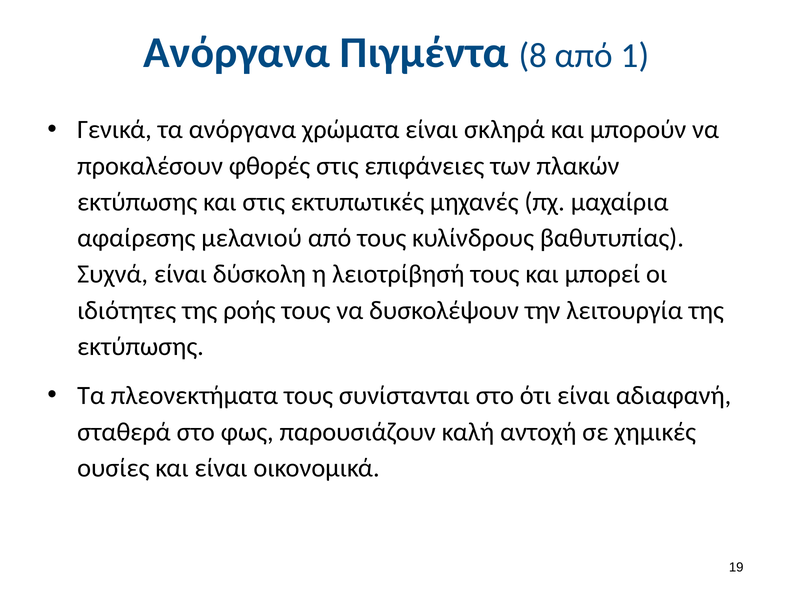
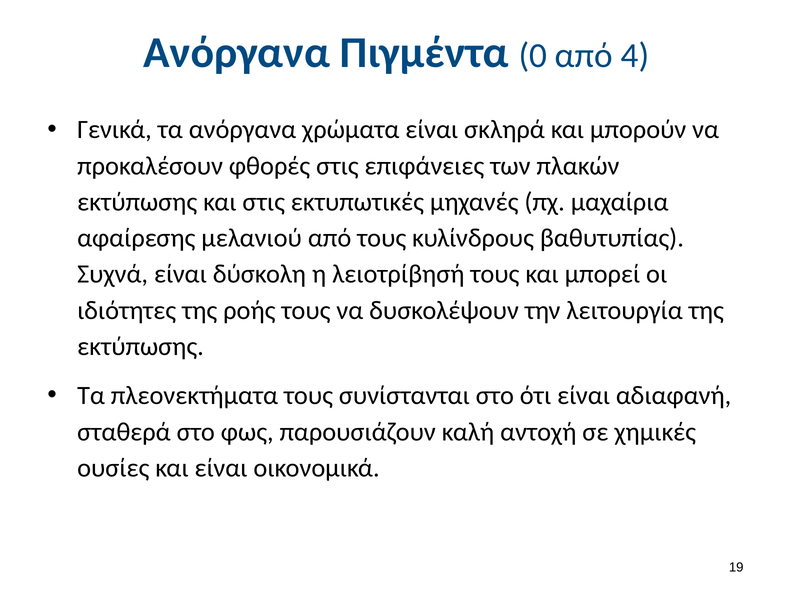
8: 8 -> 0
1: 1 -> 4
